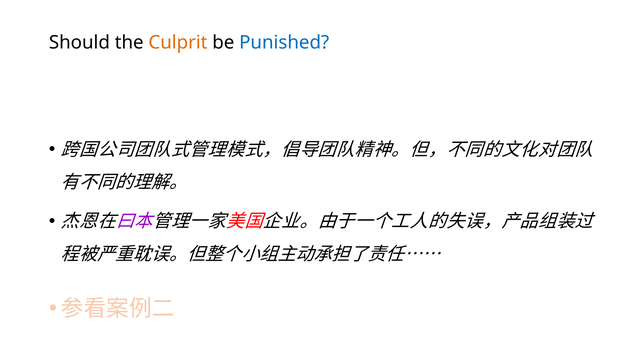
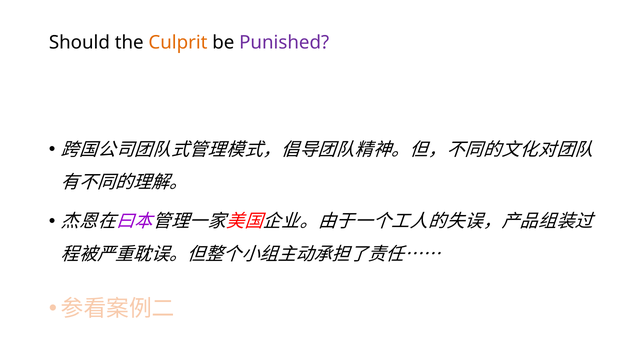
Punished colour: blue -> purple
